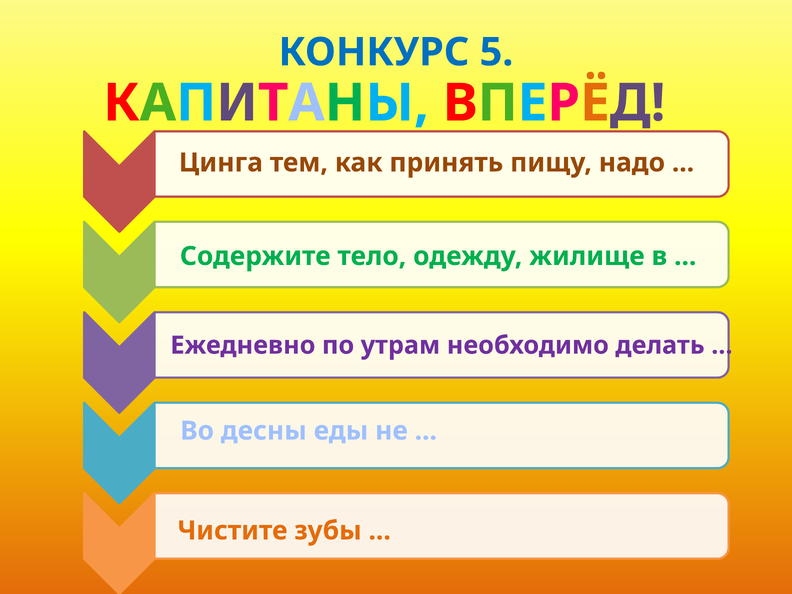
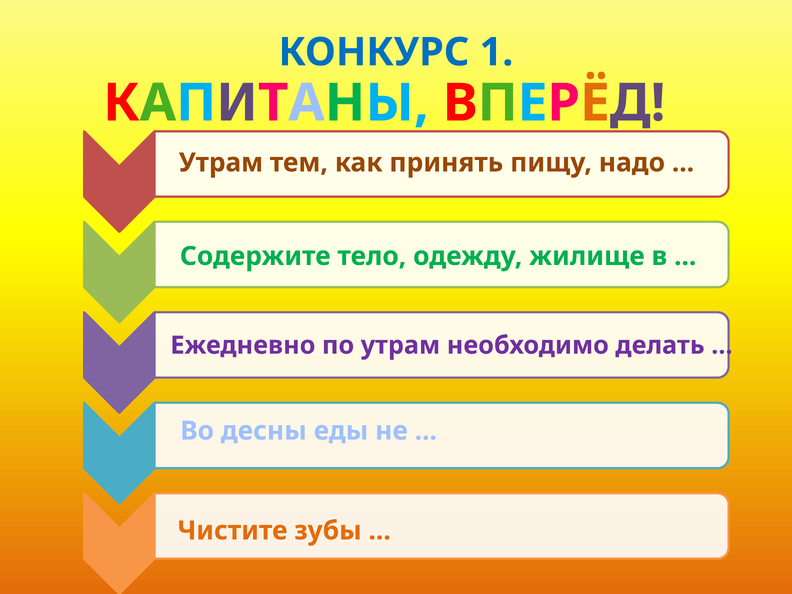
5: 5 -> 1
Цинга at (221, 163): Цинга -> Утрам
